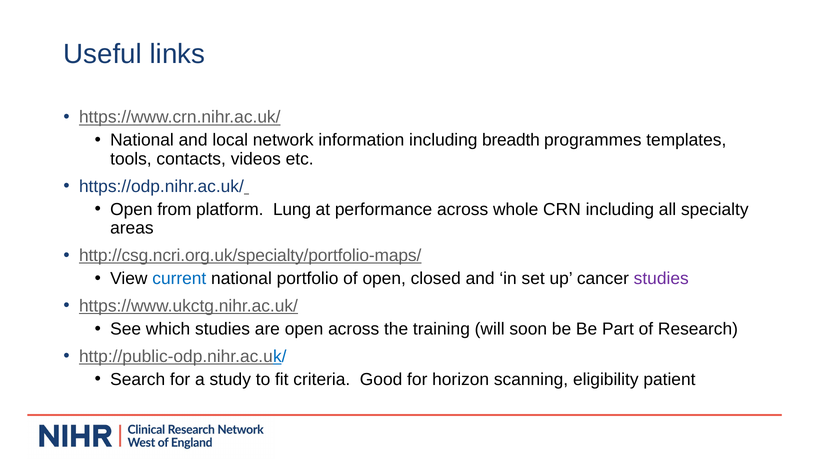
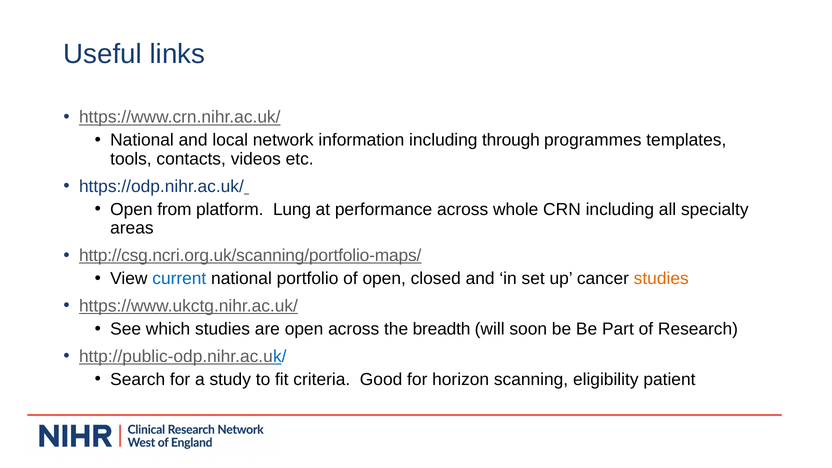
breadth: breadth -> through
http://csg.ncri.org.uk/specialty/portfolio-maps/: http://csg.ncri.org.uk/specialty/portfolio-maps/ -> http://csg.ncri.org.uk/scanning/portfolio-maps/
studies at (661, 278) colour: purple -> orange
training: training -> breadth
